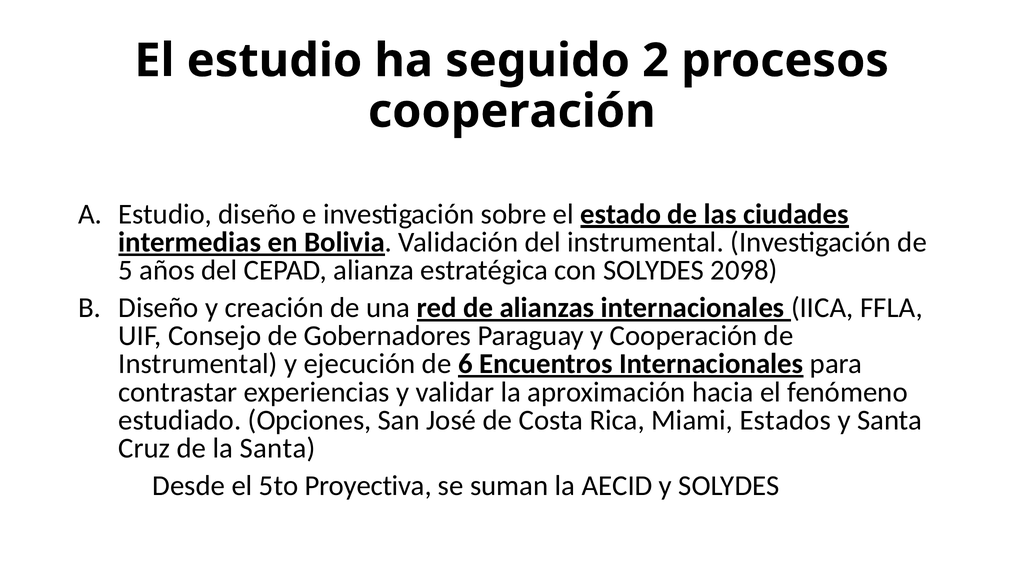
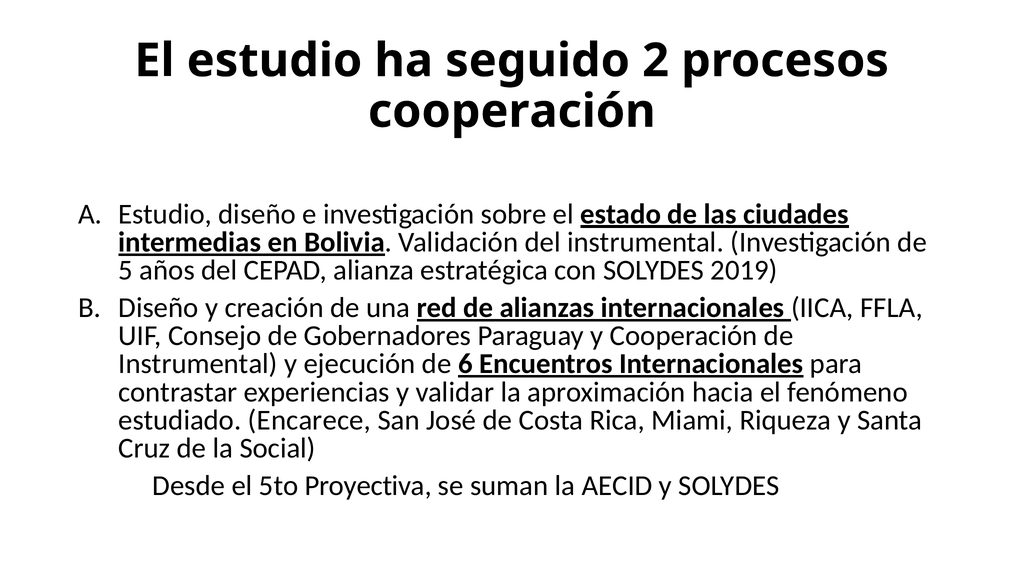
2098: 2098 -> 2019
Opciones: Opciones -> Encarece
Estados: Estados -> Riqueza
la Santa: Santa -> Social
